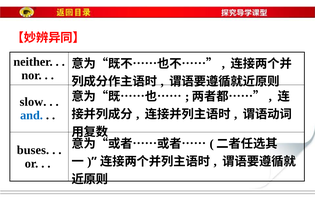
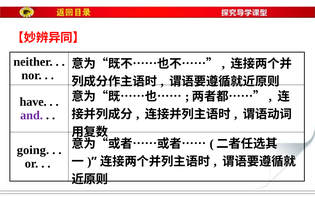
slow: slow -> have
and colour: blue -> purple
buses: buses -> going
